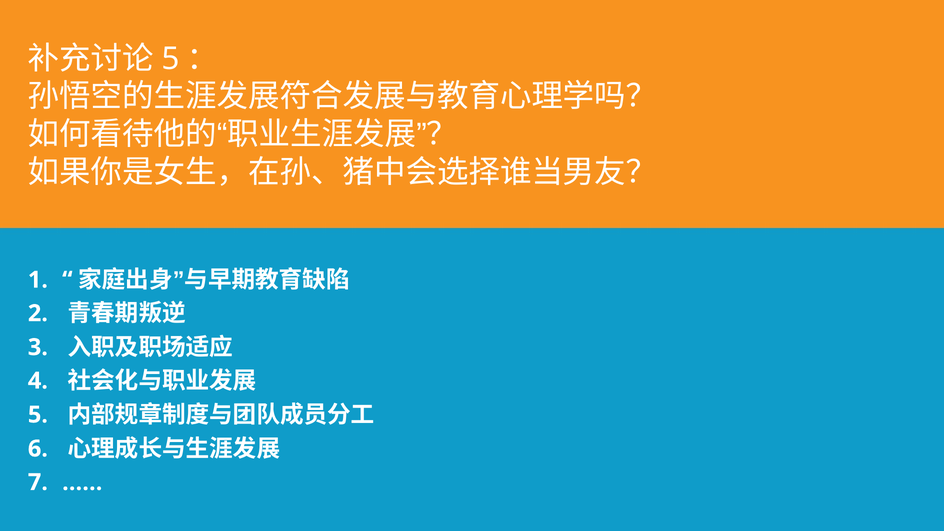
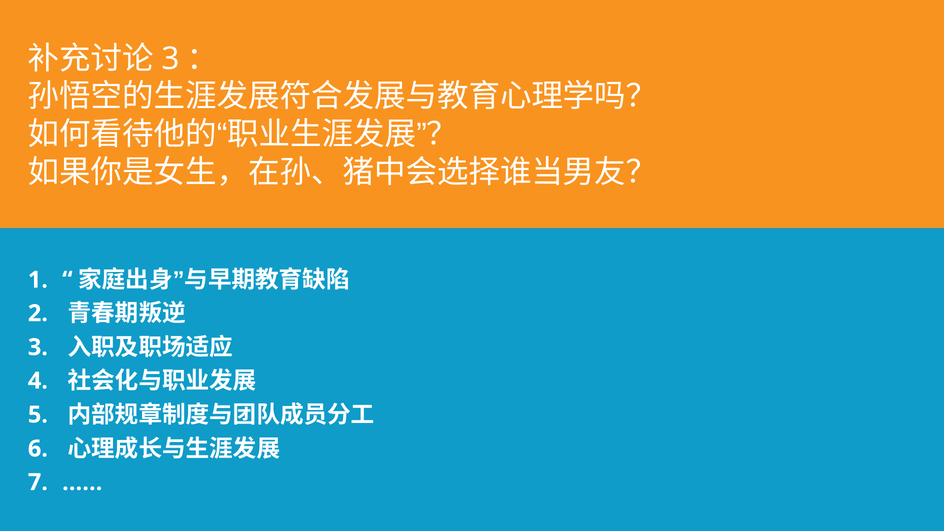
5 at (170, 59): 5 -> 3
